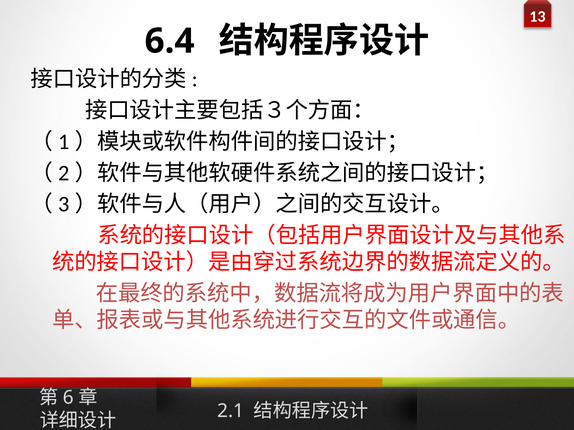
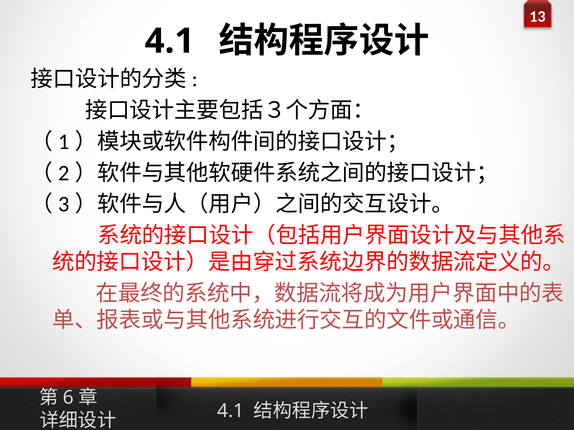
6.4 at (170, 41): 6.4 -> 4.1
2.1 at (231, 411): 2.1 -> 4.1
